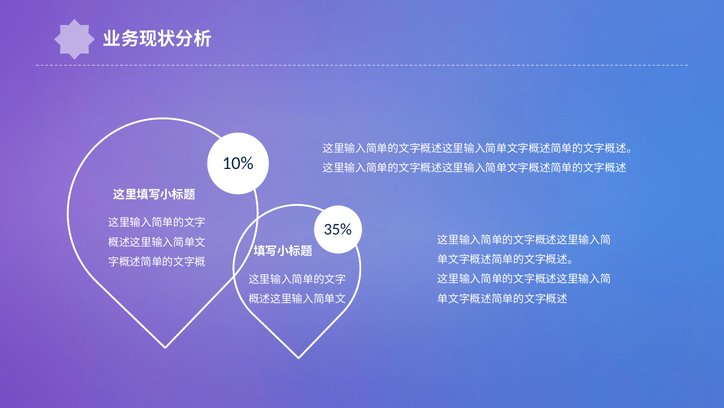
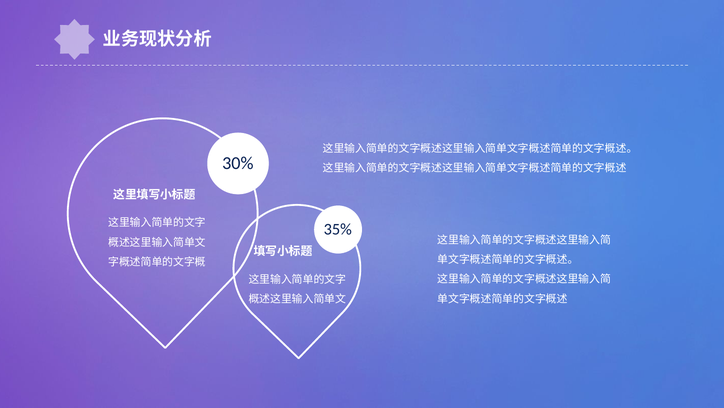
10%: 10% -> 30%
